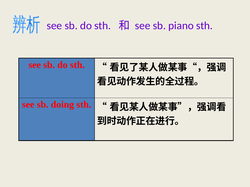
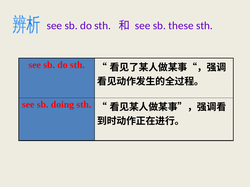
piano: piano -> these
